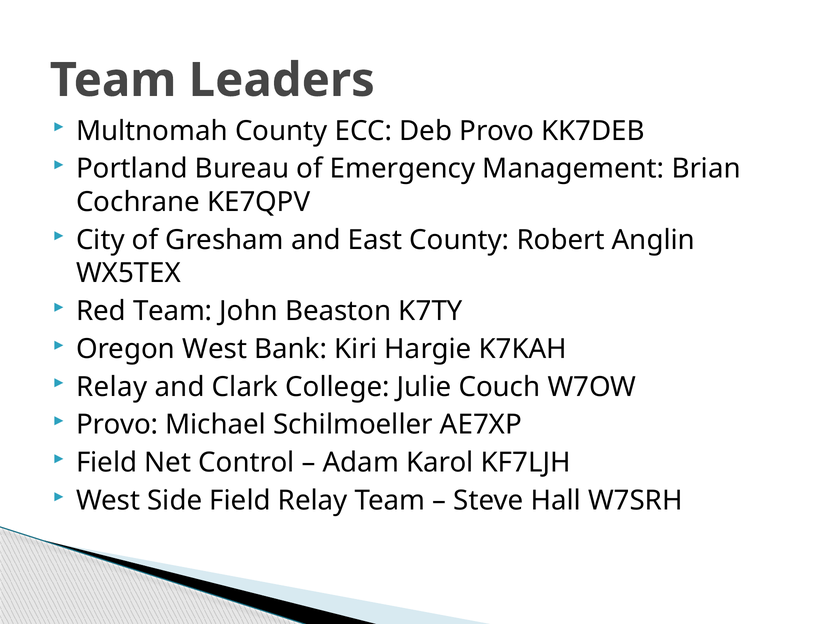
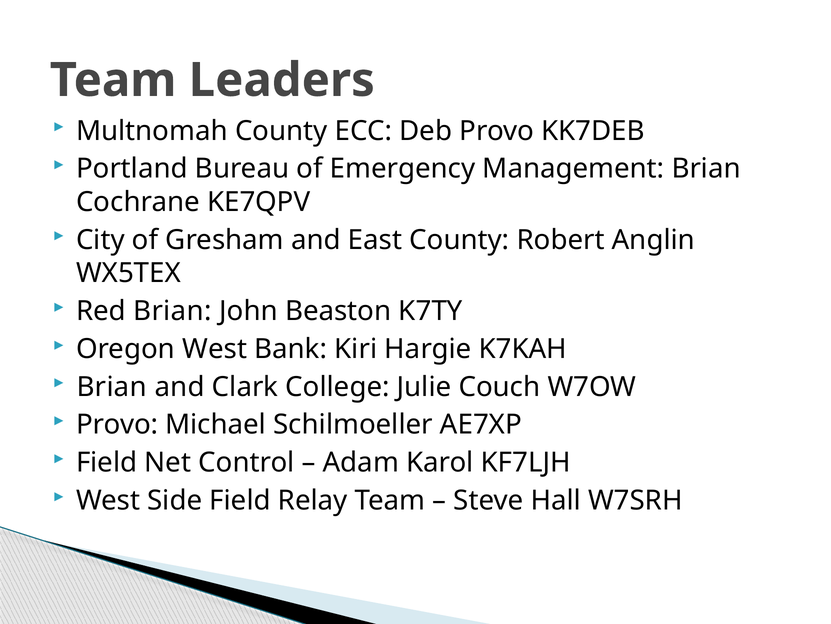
Red Team: Team -> Brian
Relay at (112, 386): Relay -> Brian
